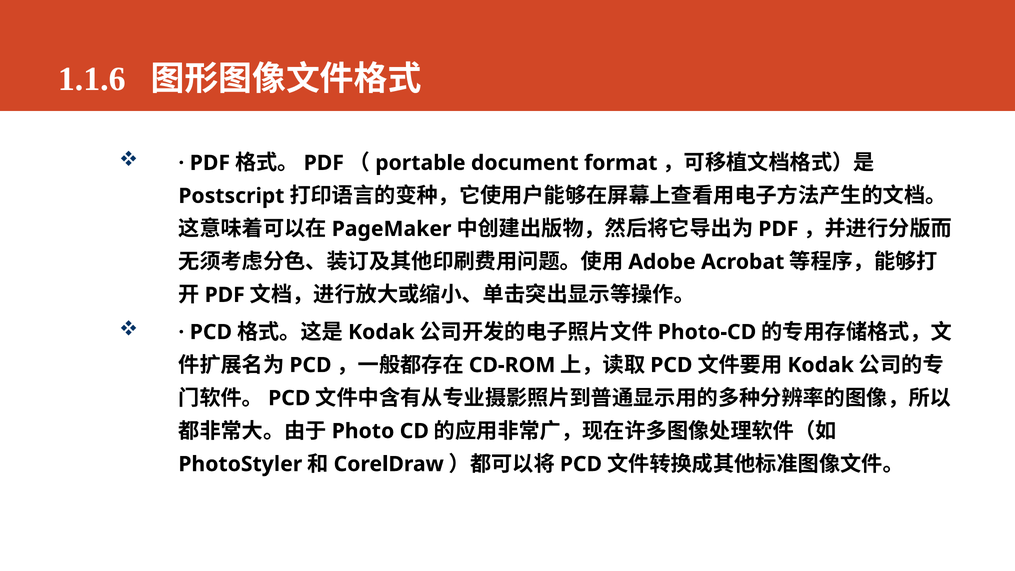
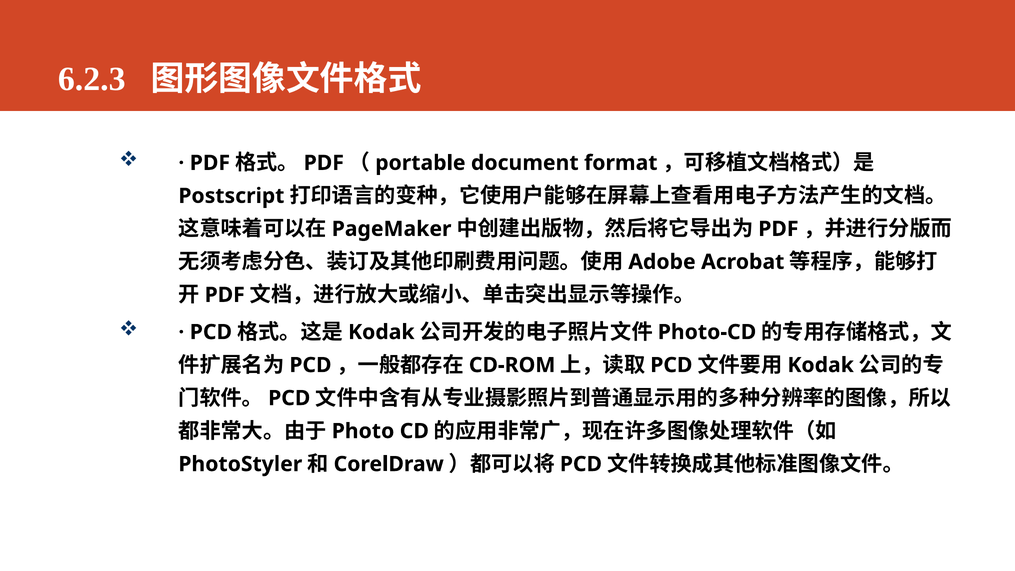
1.1.6: 1.1.6 -> 6.2.3
